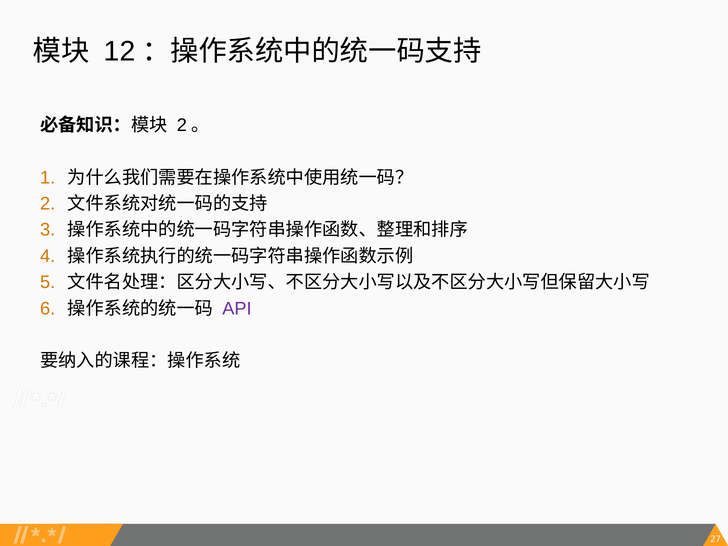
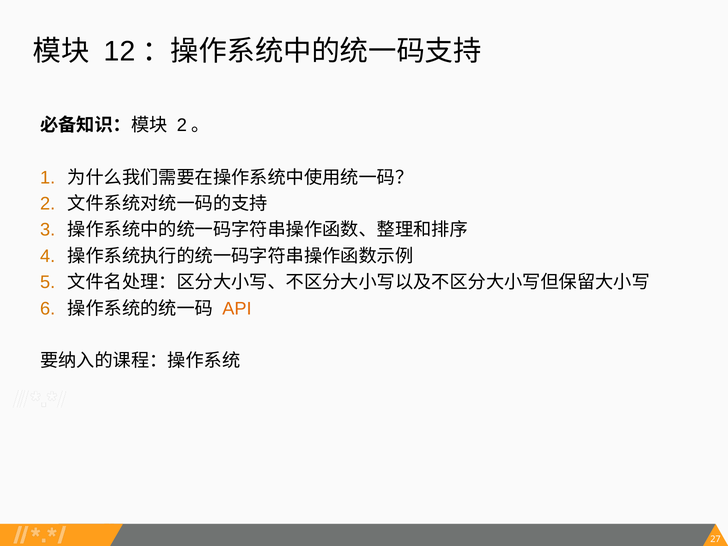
API colour: purple -> orange
